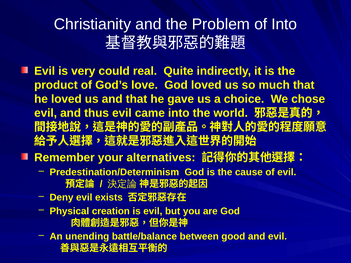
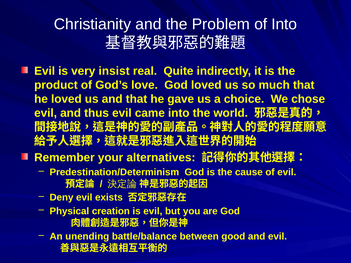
could: could -> insist
